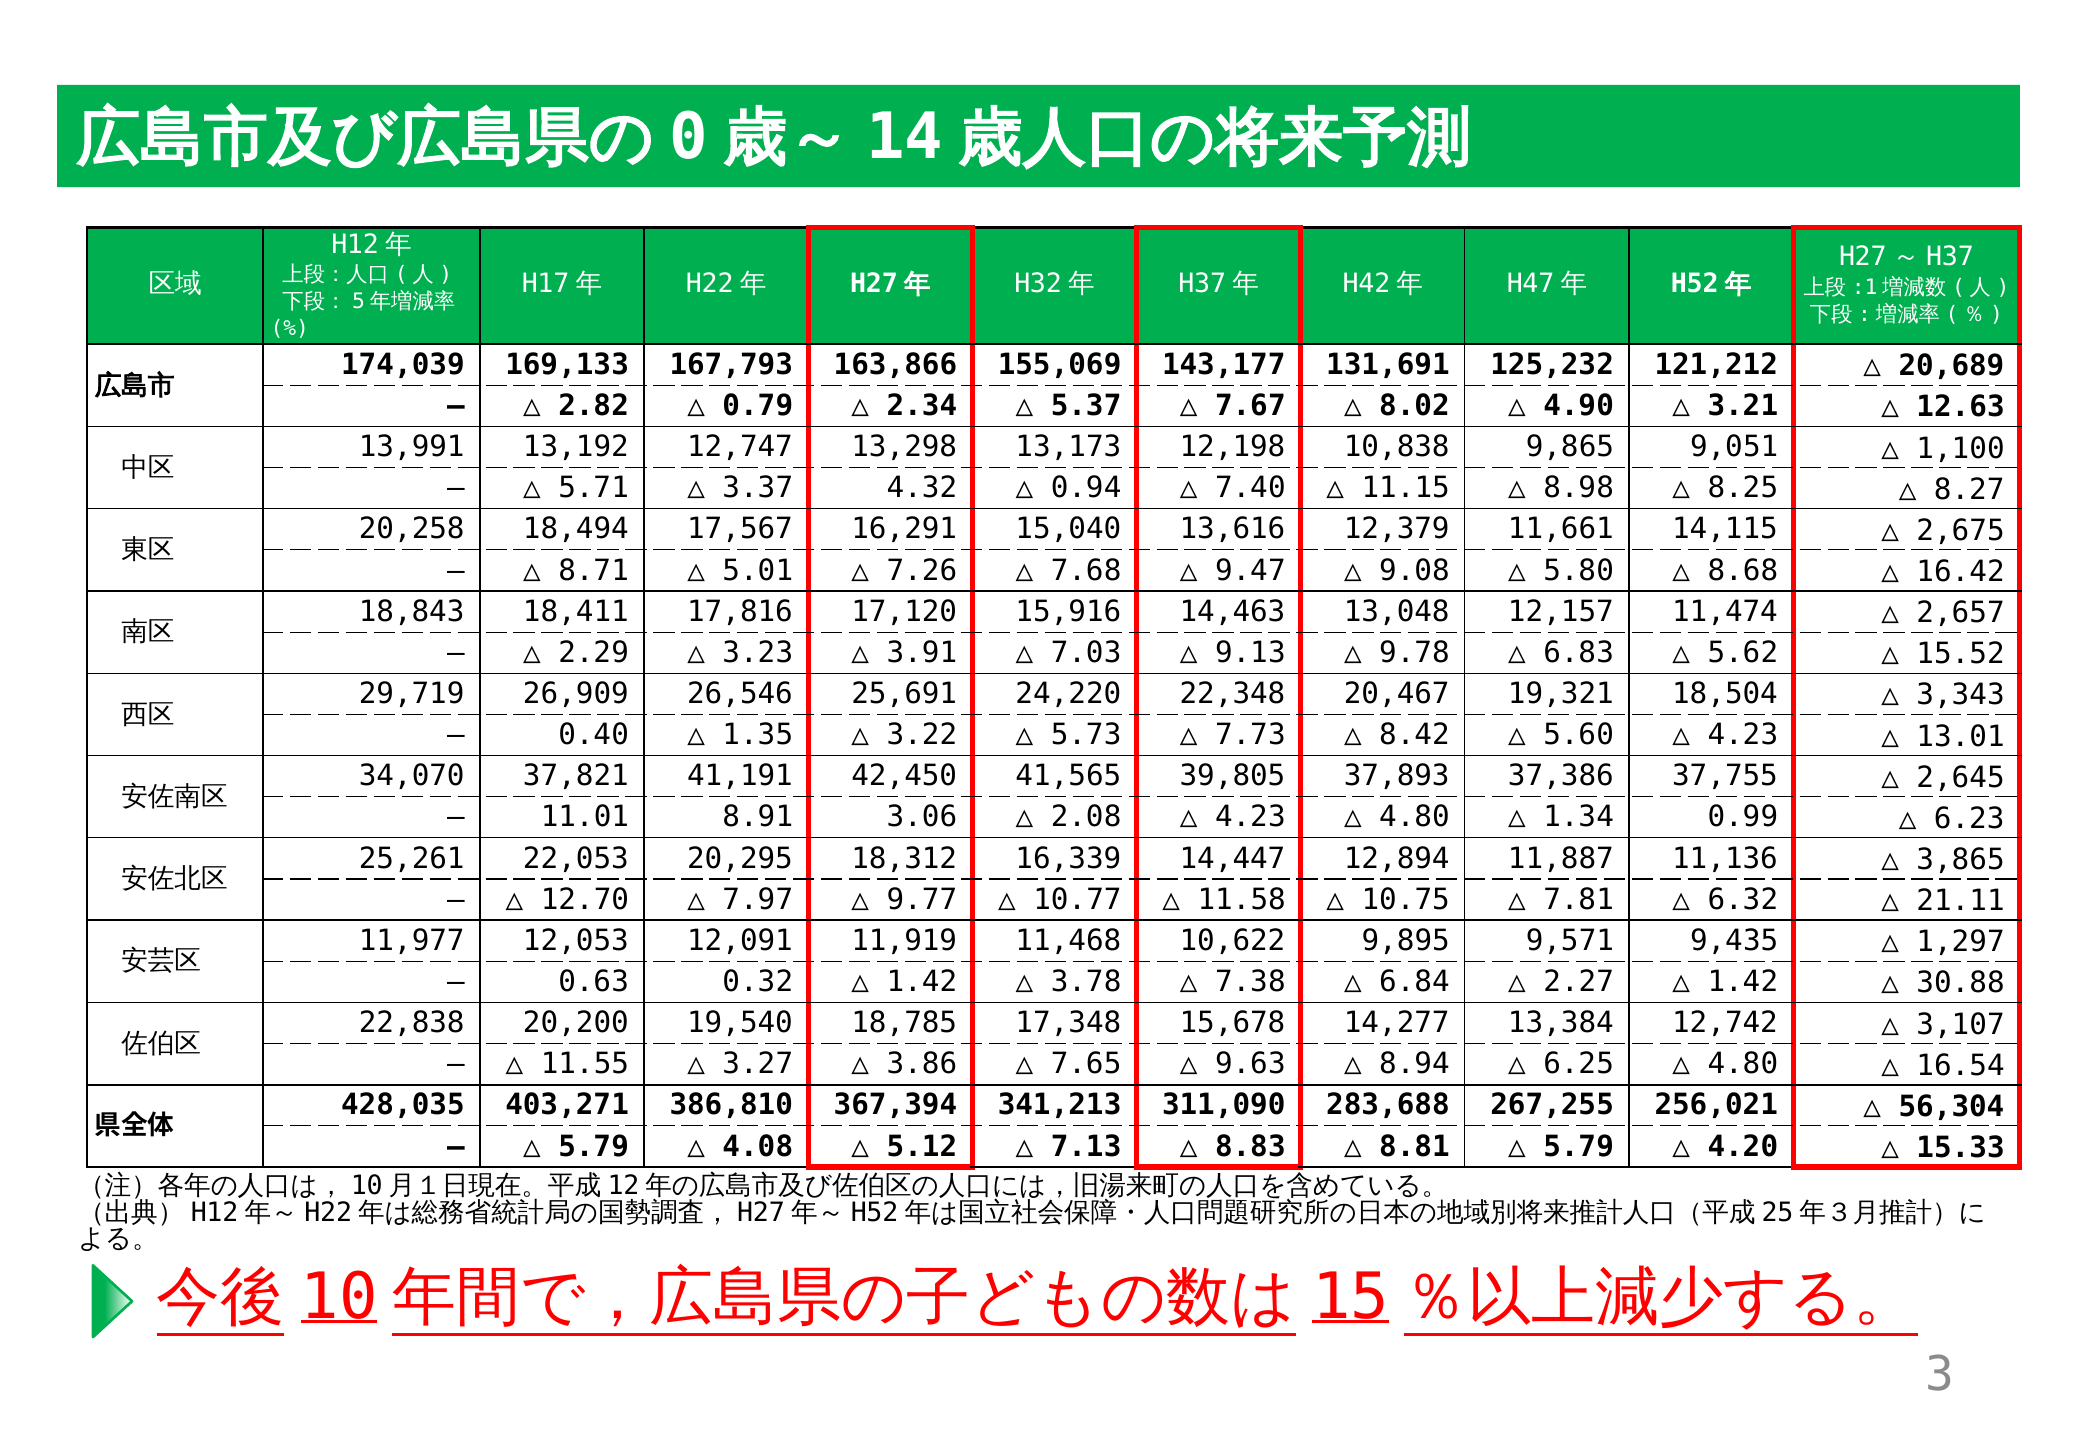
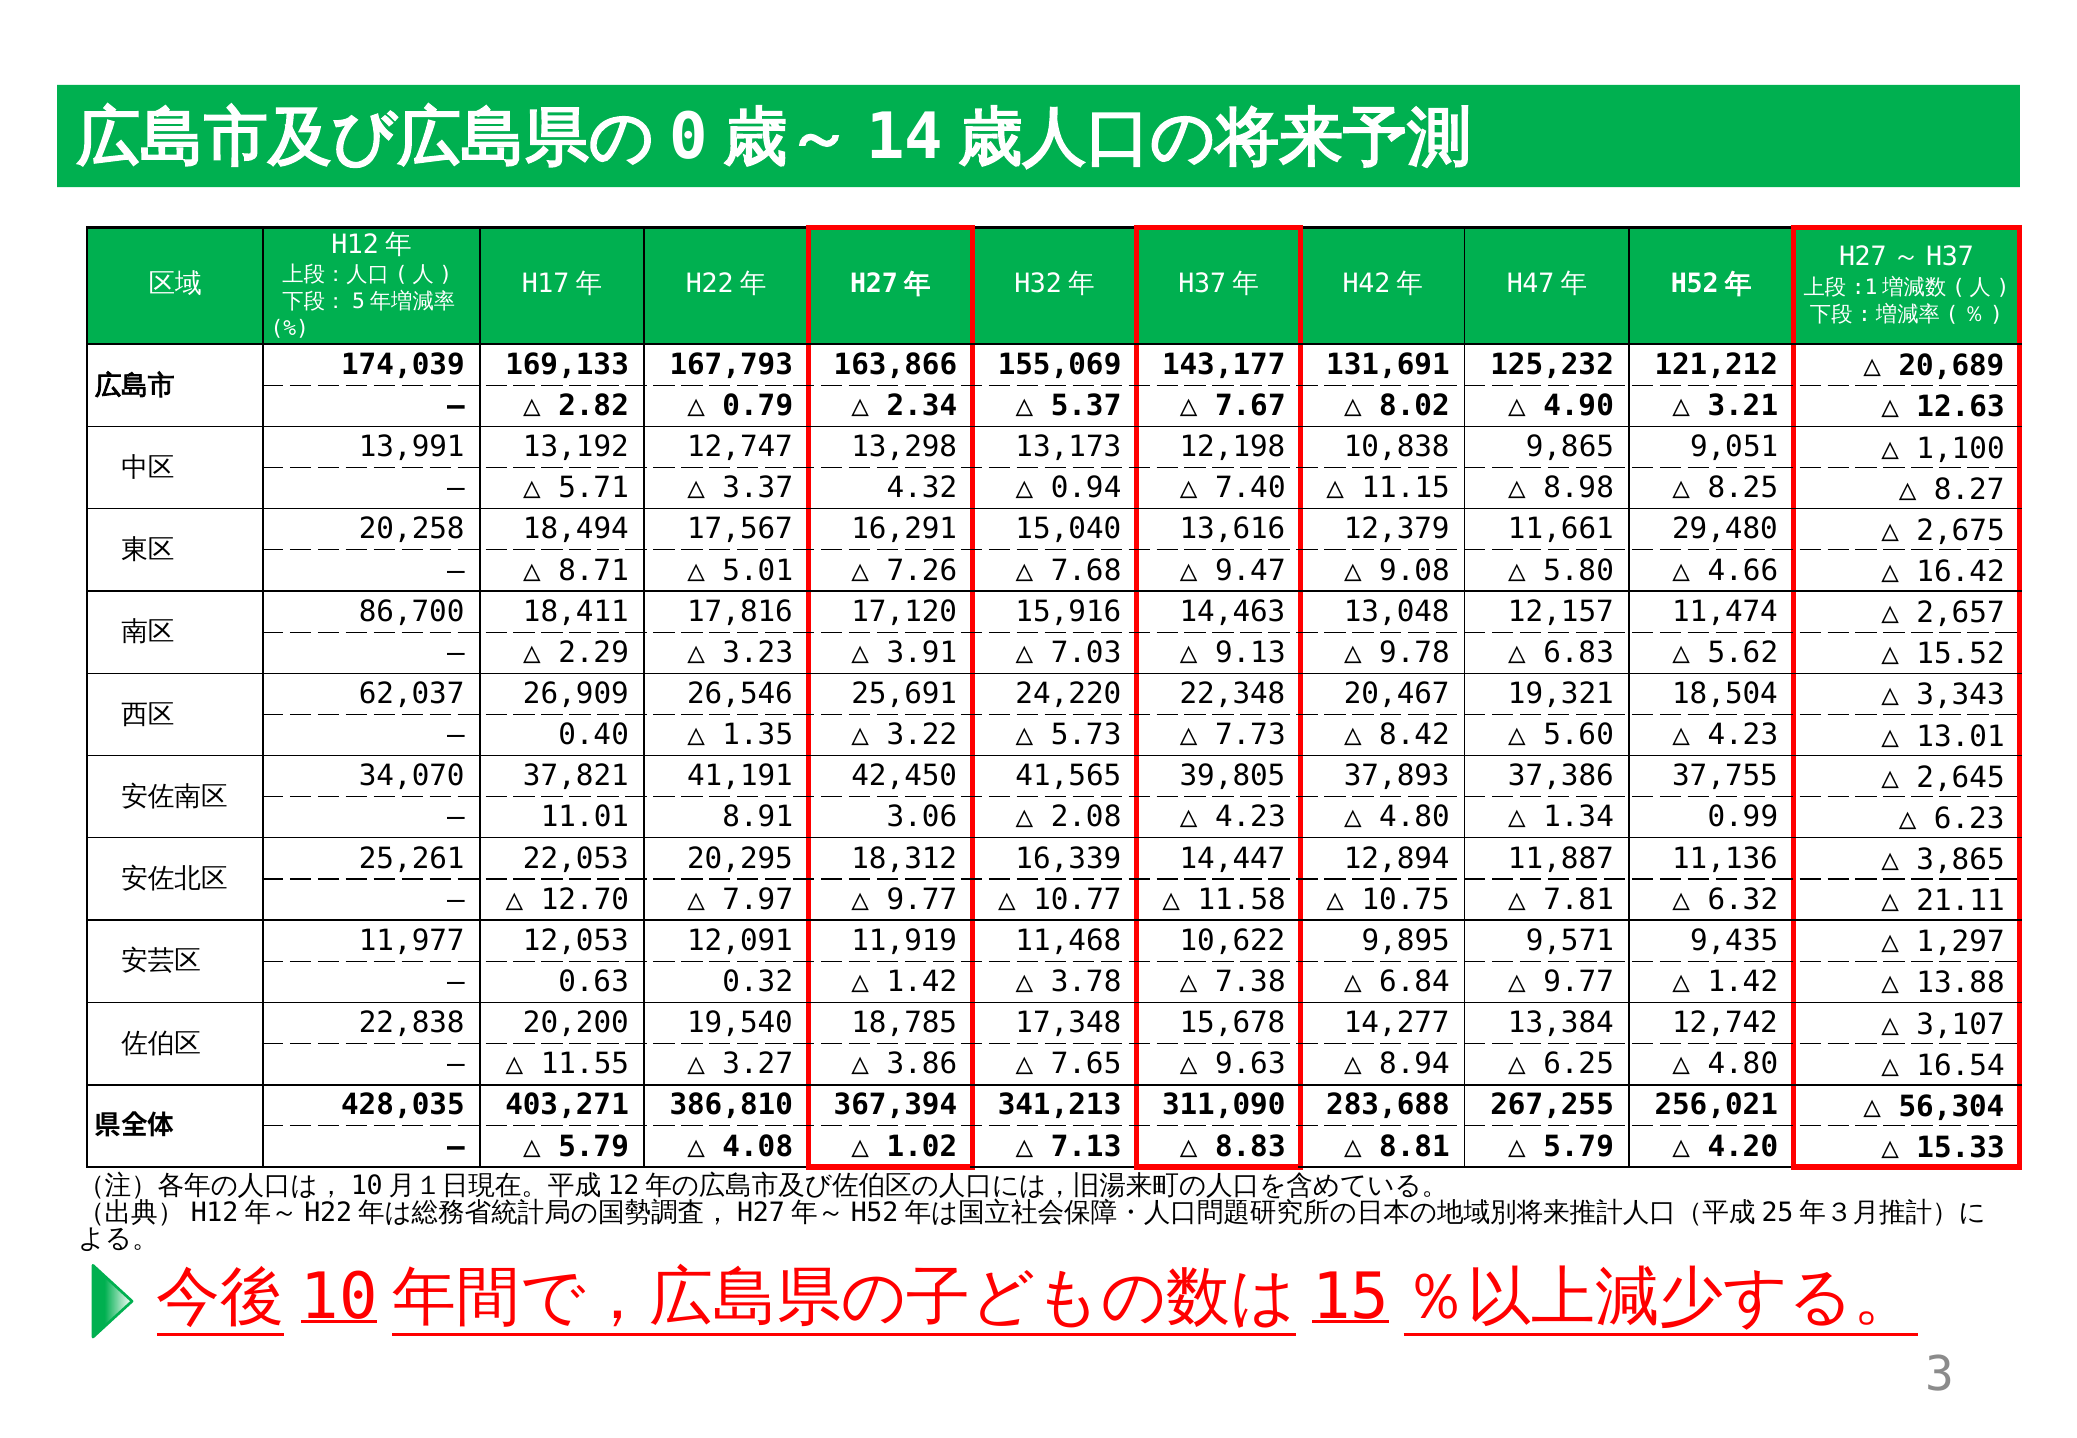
14,115: 14,115 -> 29,480
8.68: 8.68 -> 4.66
18,843: 18,843 -> 86,700
29,719: 29,719 -> 62,037
2.27 at (1579, 982): 2.27 -> 9.77
30.88: 30.88 -> 13.88
5.12: 5.12 -> 1.02
